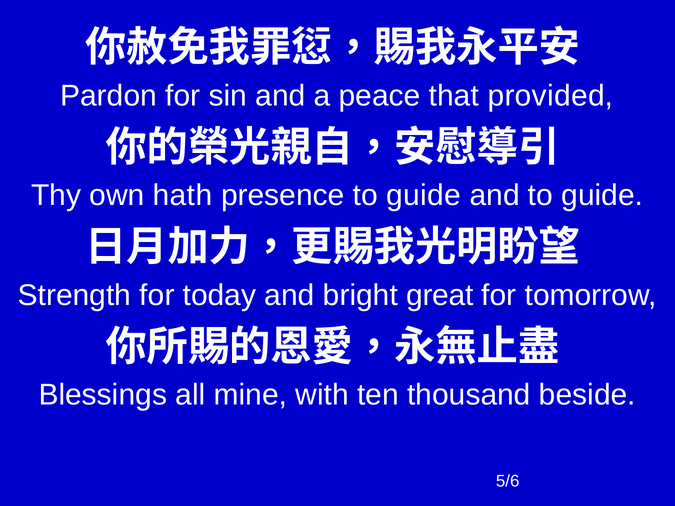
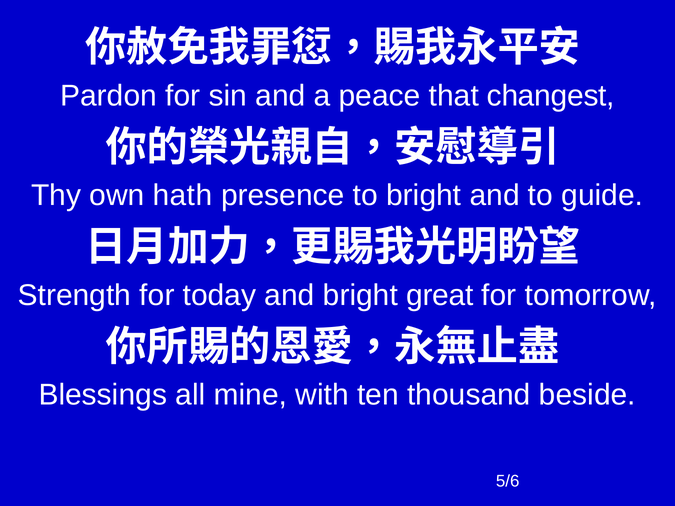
provided: provided -> changest
presence to guide: guide -> bright
